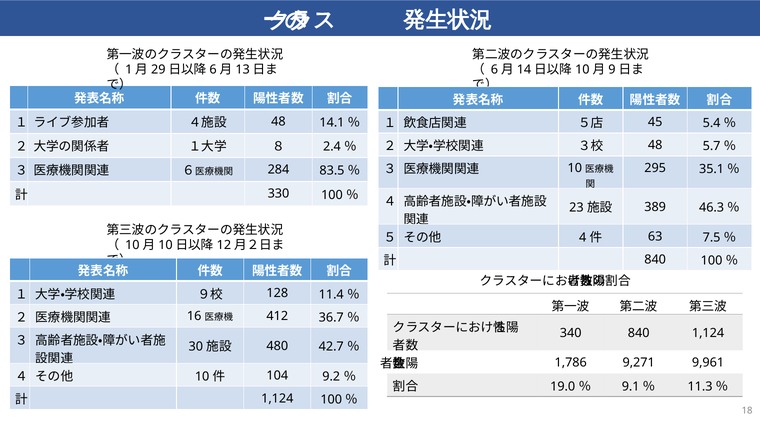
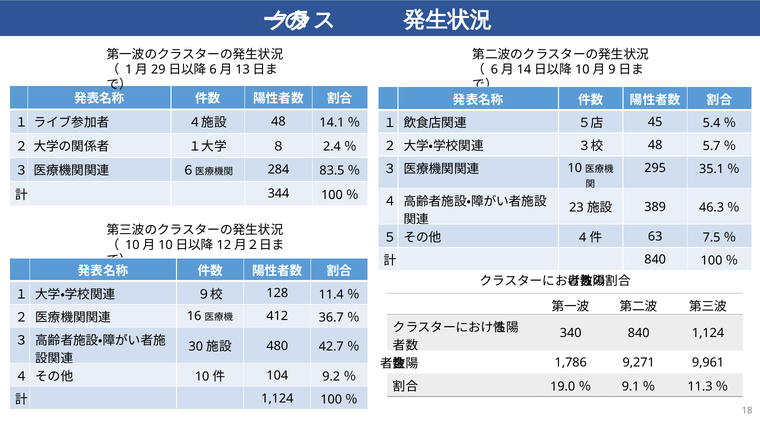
330: 330 -> 344
